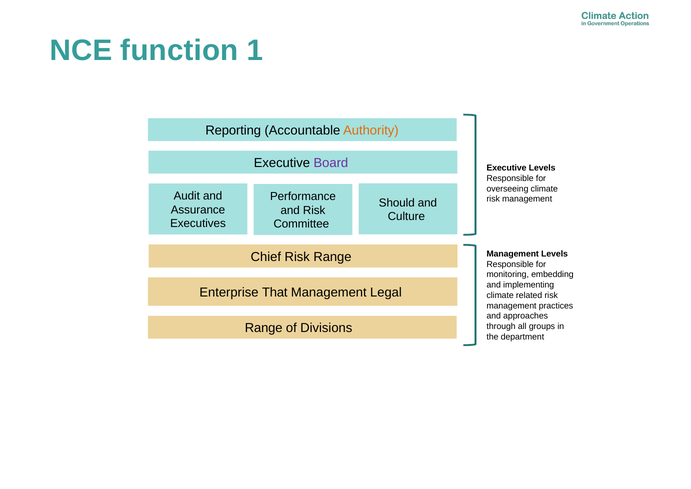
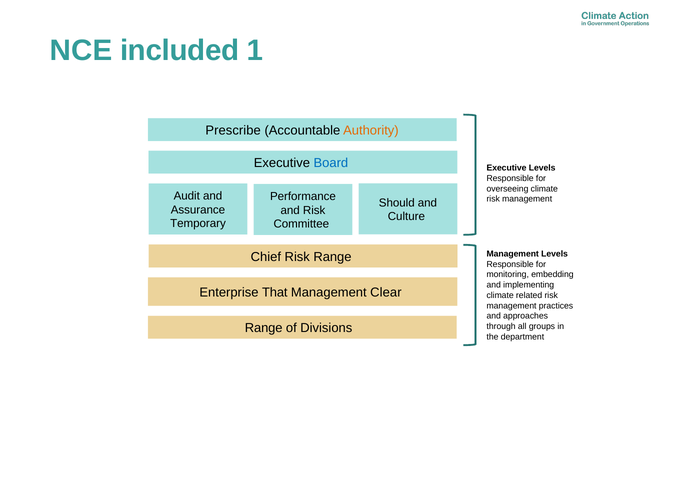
function: function -> included
Reporting: Reporting -> Prescribe
Board colour: purple -> blue
Executives: Executives -> Temporary
Legal: Legal -> Clear
